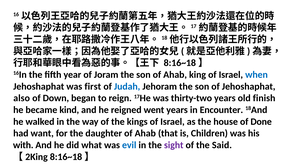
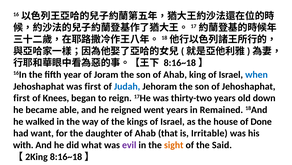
also at (22, 98): also -> first
Down: Down -> Knees
finish: finish -> down
kind: kind -> able
Encounter: Encounter -> Remained
Children: Children -> Irritable
evil colour: blue -> purple
sight colour: purple -> orange
